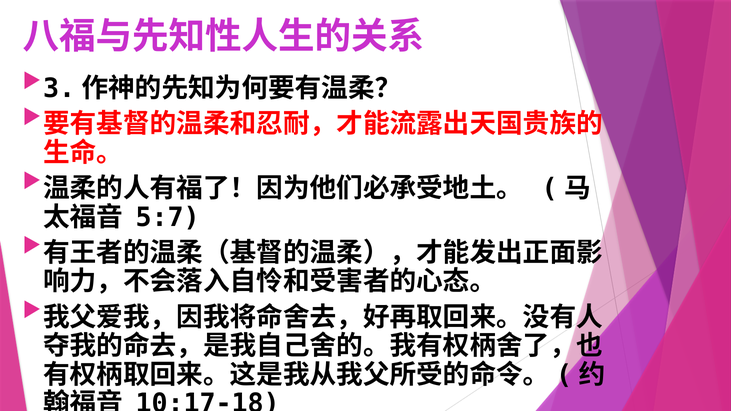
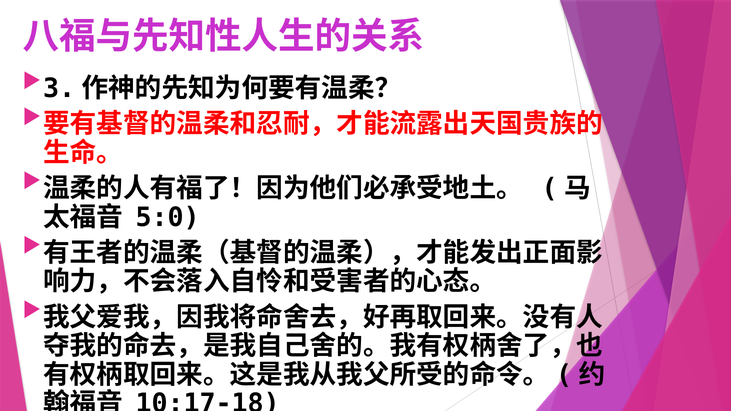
5:7: 5:7 -> 5:0
